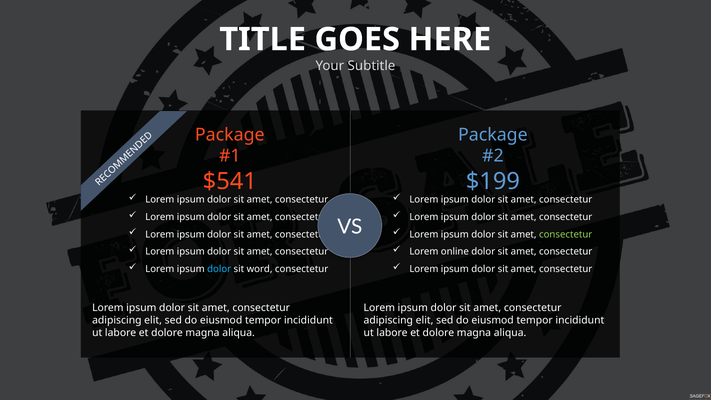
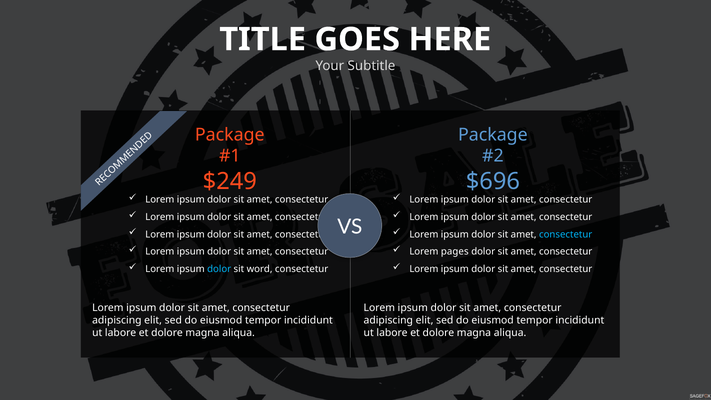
$541: $541 -> $249
$199: $199 -> $696
consectetur at (566, 234) colour: light green -> light blue
online: online -> pages
